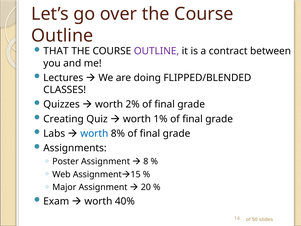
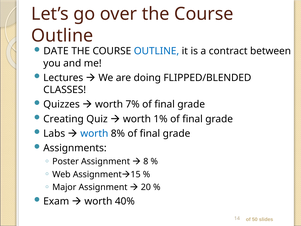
THAT: THAT -> DATE
OUTLINE at (156, 51) colour: purple -> blue
2%: 2% -> 7%
